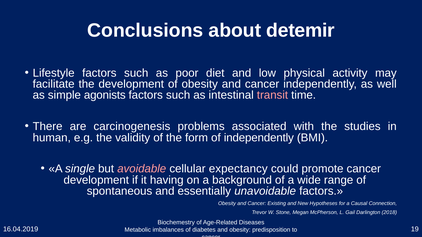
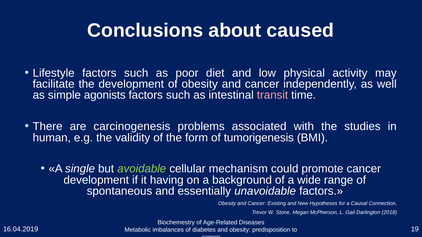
detemir: detemir -> caused
of independently: independently -> tumorigenesis
avoidable colour: pink -> light green
expectancy: expectancy -> mechanism
